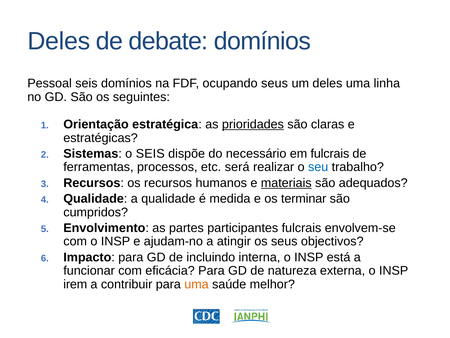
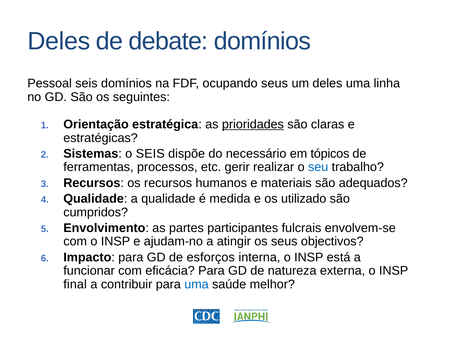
em fulcrais: fulcrais -> tópicos
será: será -> gerir
materiais underline: present -> none
terminar: terminar -> utilizado
incluindo: incluindo -> esforços
irem: irem -> final
uma at (197, 284) colour: orange -> blue
